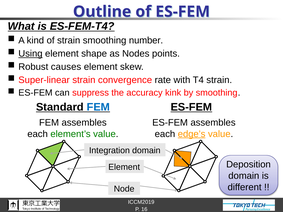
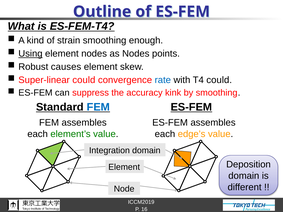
number: number -> enough
element shape: shape -> nodes
Super-linear strain: strain -> could
rate colour: black -> blue
T4 strain: strain -> could
edge’s underline: present -> none
